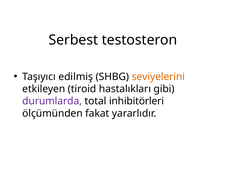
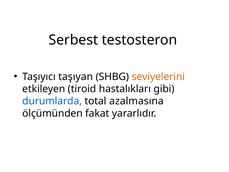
edilmiş: edilmiş -> taşıyan
durumlarda colour: purple -> blue
inhibitörleri: inhibitörleri -> azalmasına
